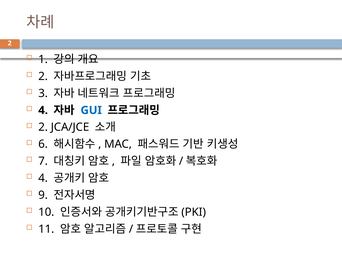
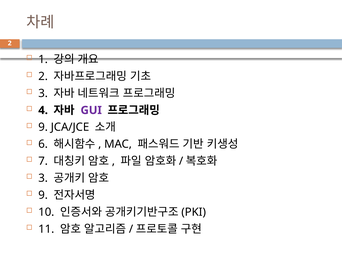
GUI colour: blue -> purple
2 at (43, 127): 2 -> 9
4 at (43, 179): 4 -> 3
